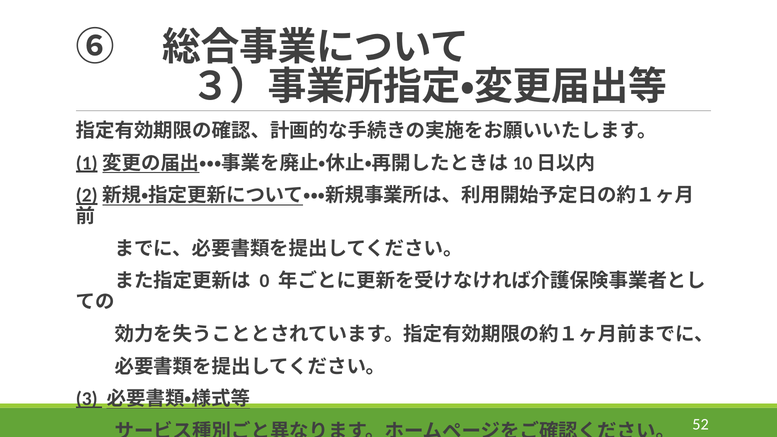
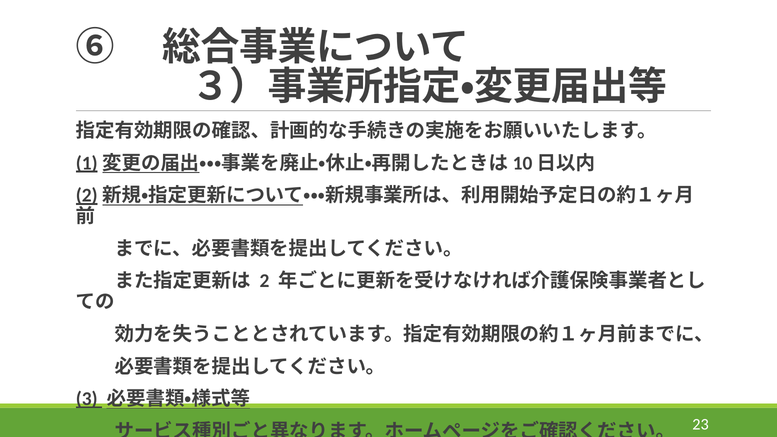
0: 0 -> 2
52: 52 -> 23
